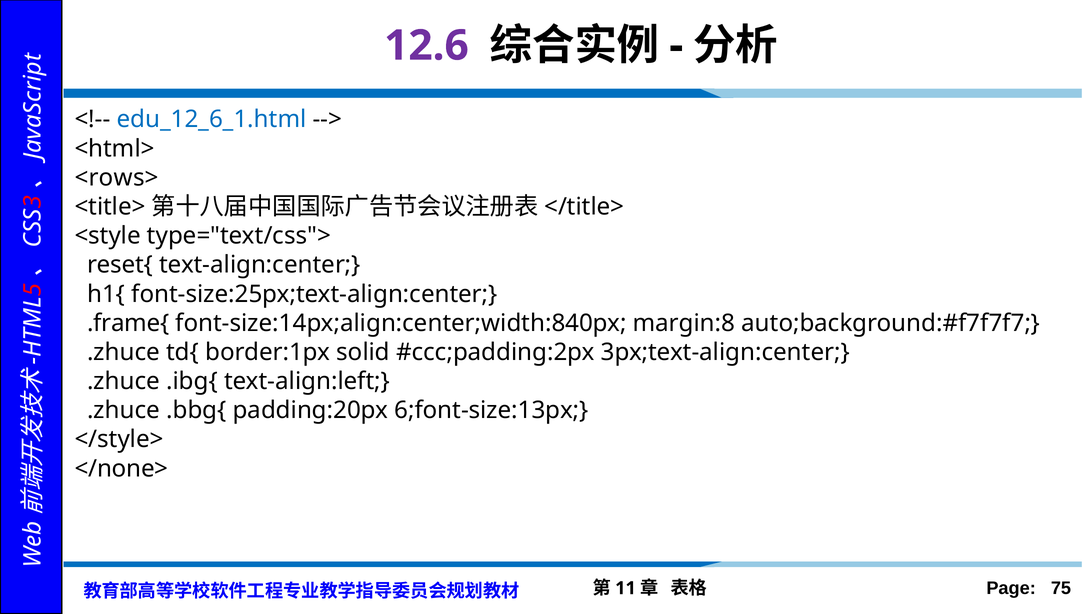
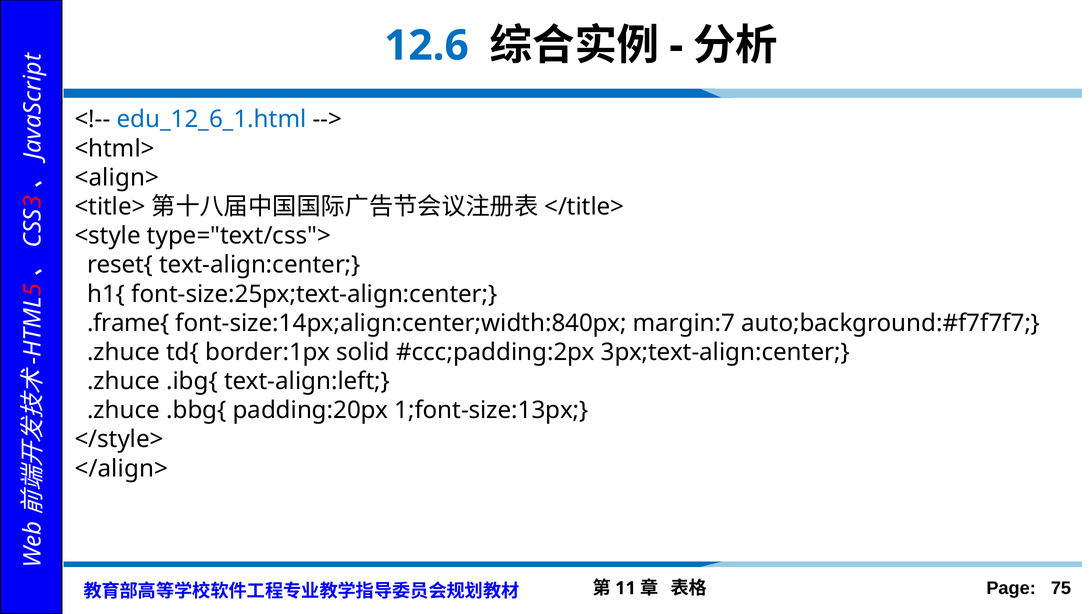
12.6 colour: purple -> blue
<rows>: <rows> -> <align>
margin:8: margin:8 -> margin:7
6;font-size:13px: 6;font-size:13px -> 1;font-size:13px
</none>: </none> -> </align>
